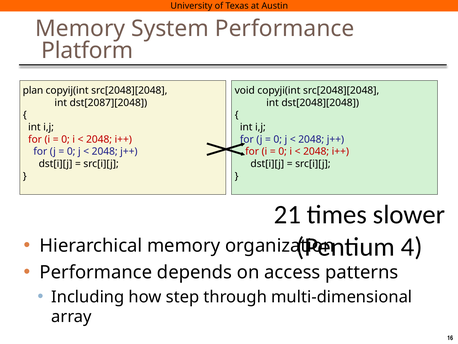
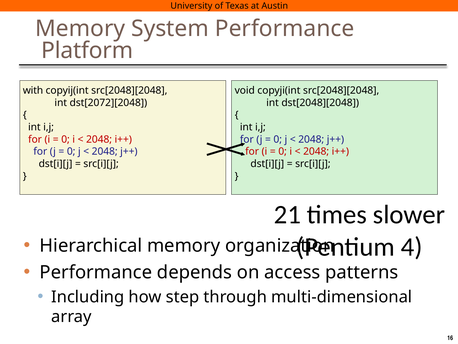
plan: plan -> with
dst[2087][2048: dst[2087][2048 -> dst[2072][2048
